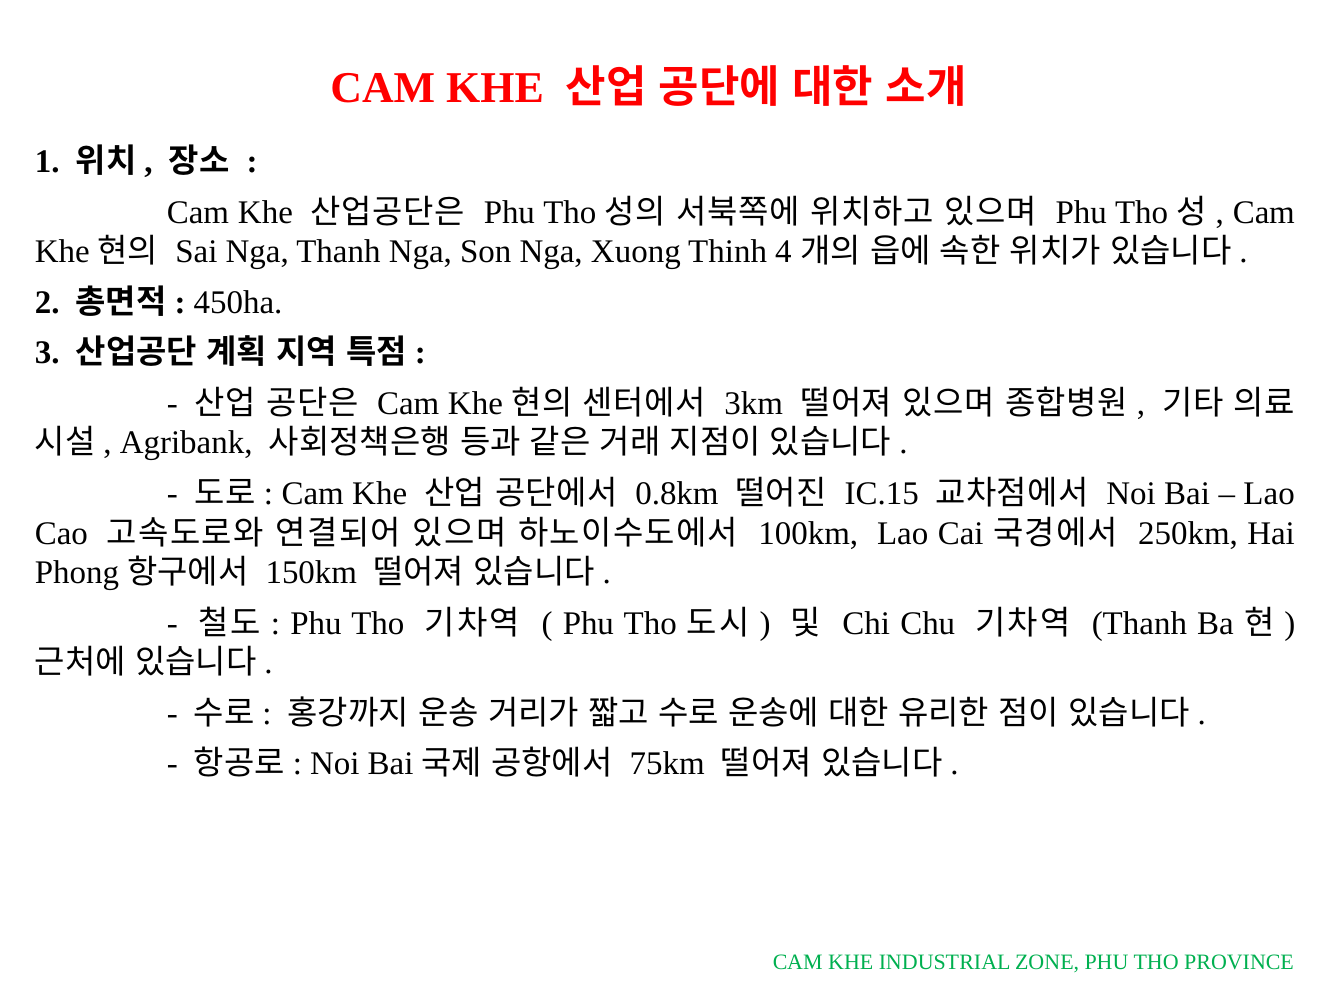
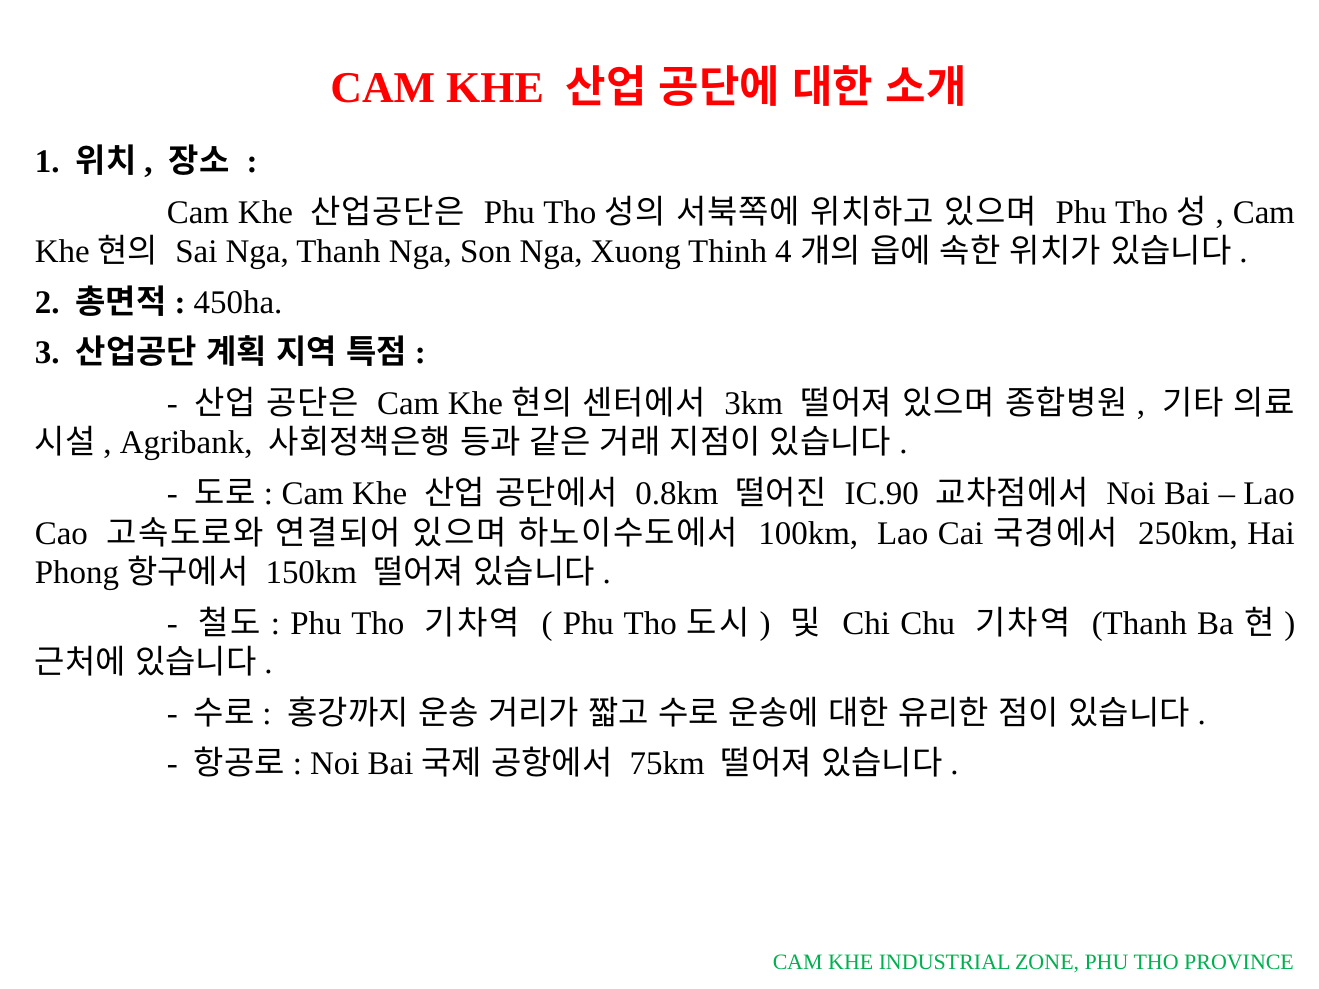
IC.15: IC.15 -> IC.90
